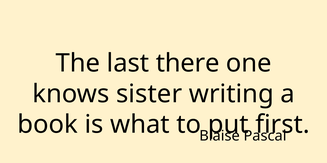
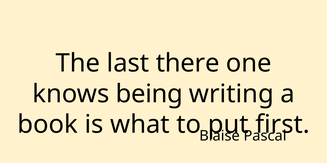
sister: sister -> being
